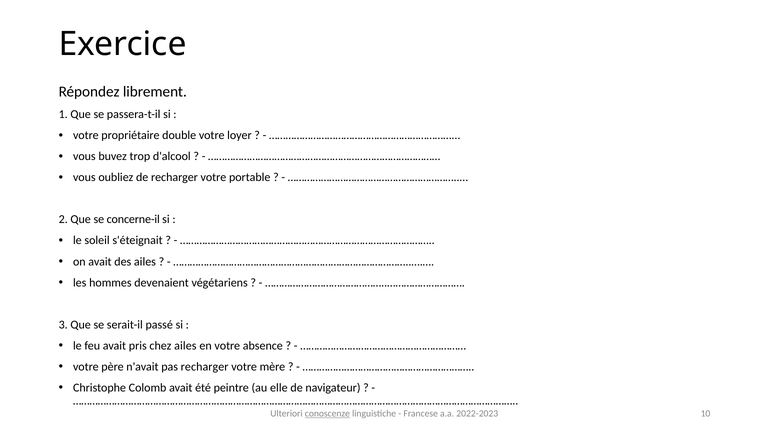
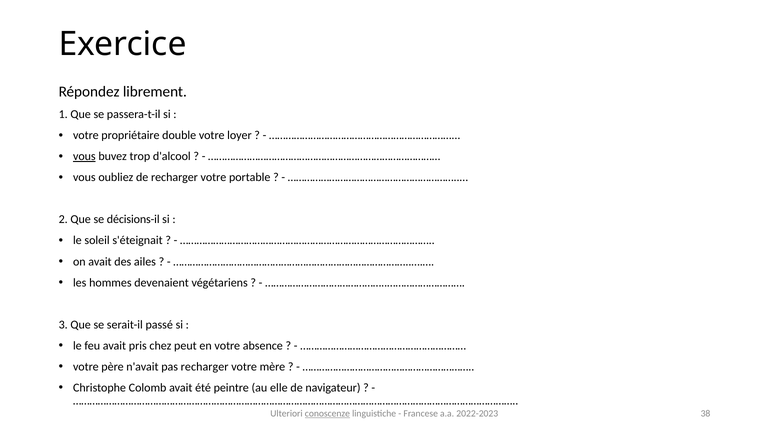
vous at (84, 156) underline: none -> present
concerne-il: concerne-il -> décisions-il
chez ailes: ailes -> peut
10: 10 -> 38
